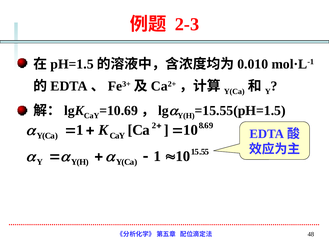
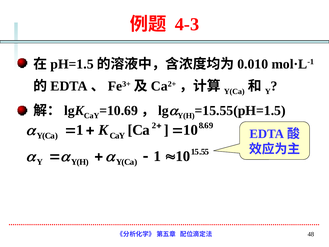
2-3: 2-3 -> 4-3
